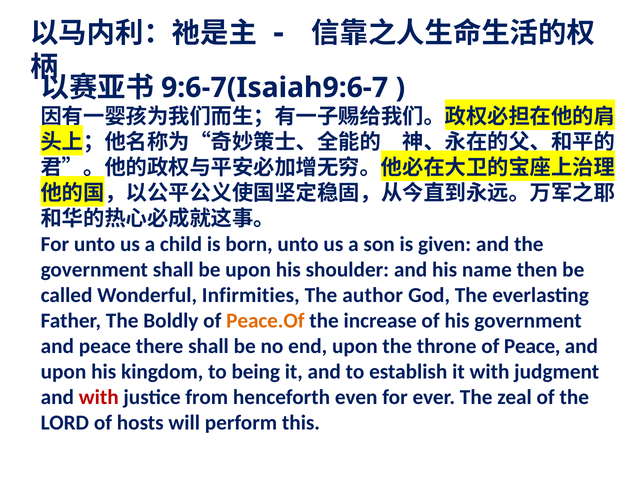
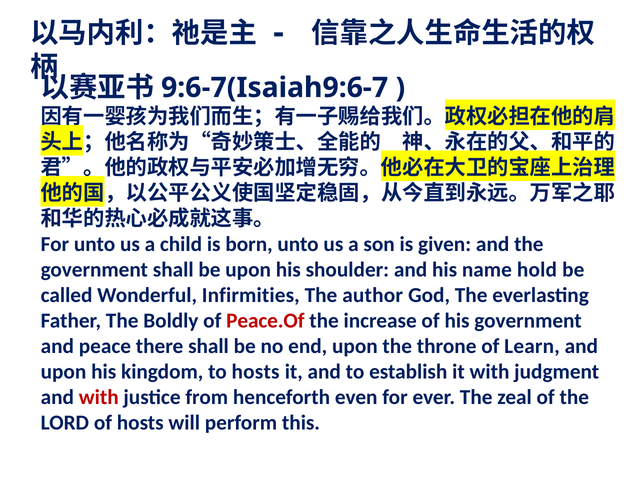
then: then -> hold
Peace.Of colour: orange -> red
of Peace: Peace -> Learn
to being: being -> hosts
